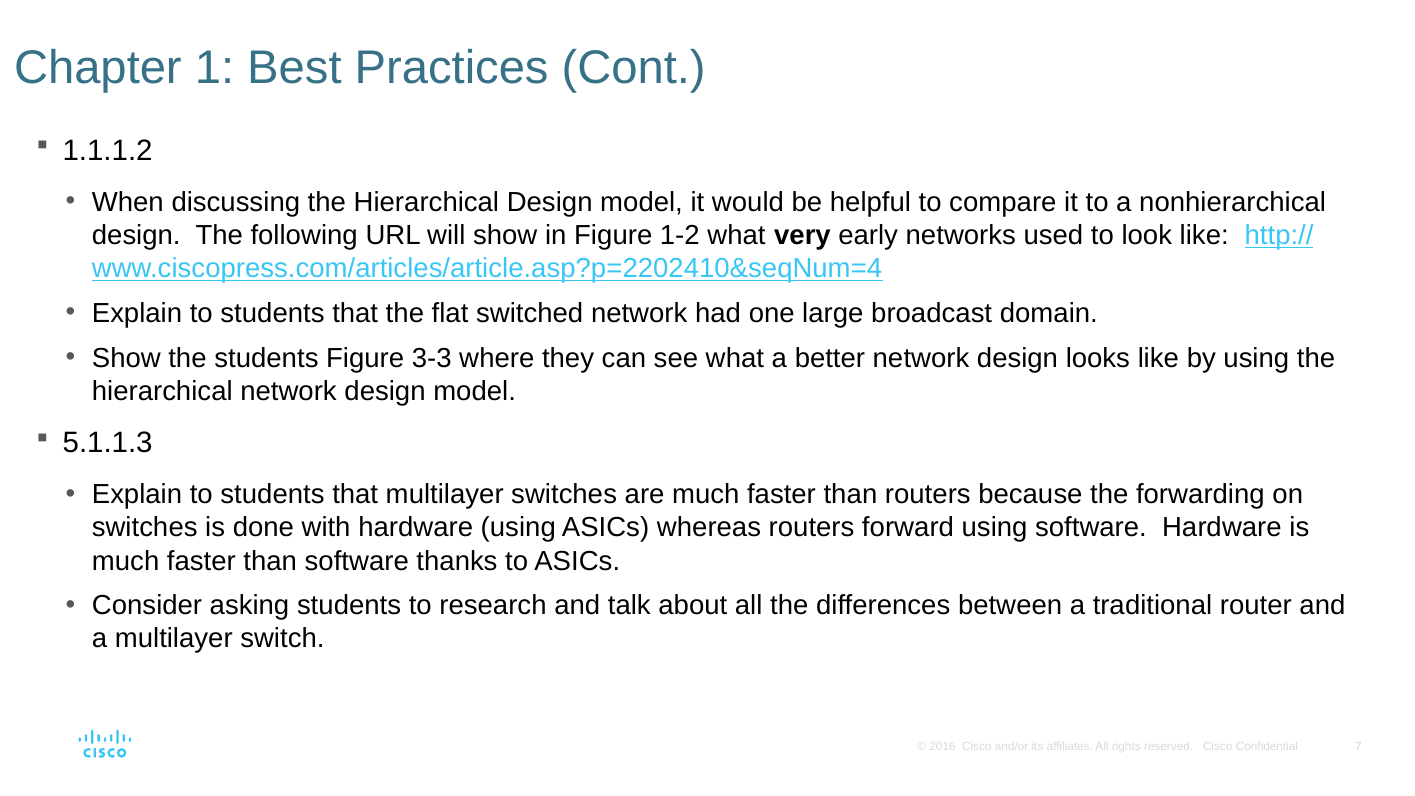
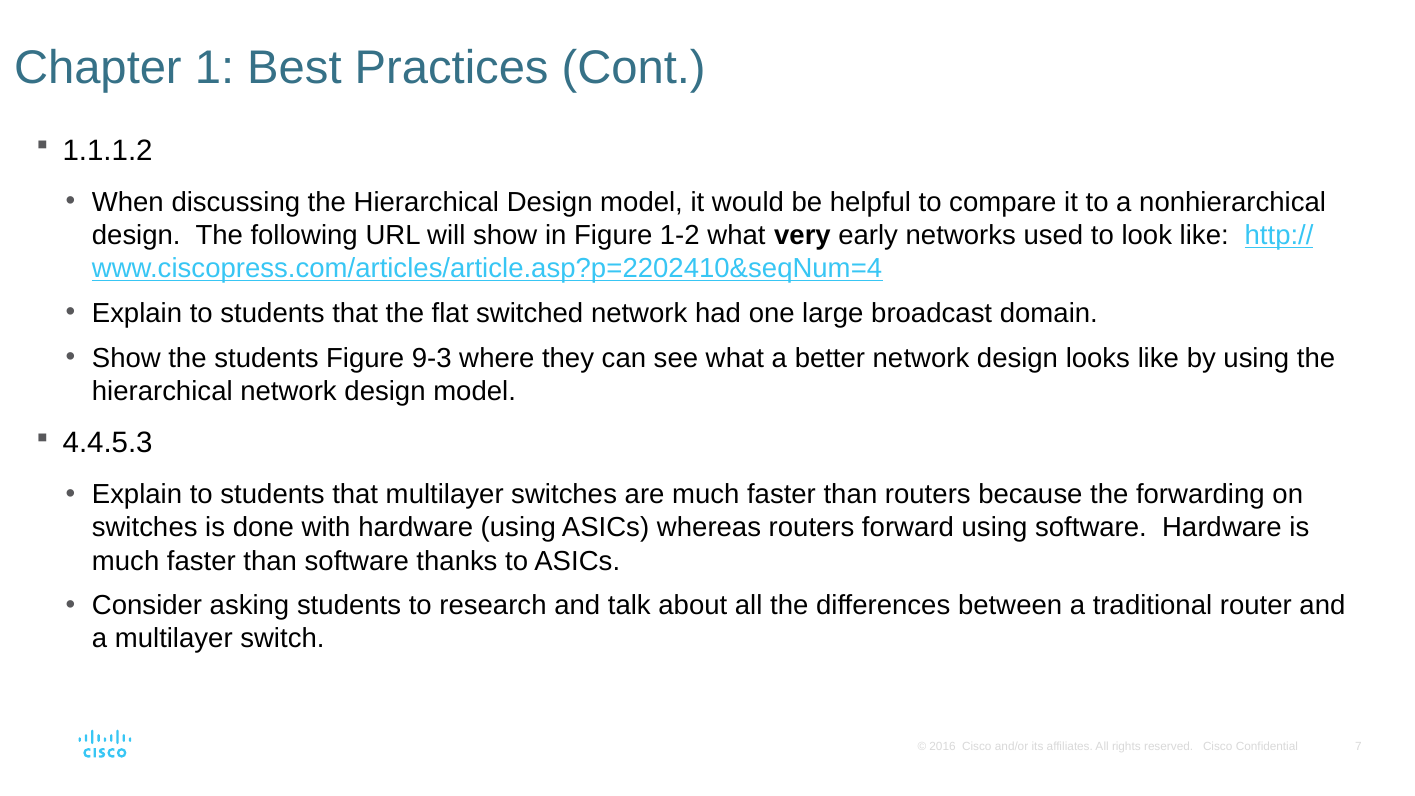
3-3: 3-3 -> 9-3
5.1.1.3: 5.1.1.3 -> 4.4.5.3
